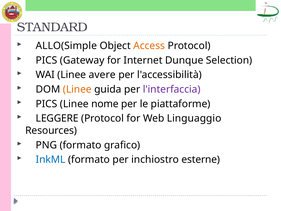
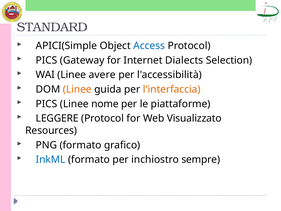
ALLO(Simple: ALLO(Simple -> APICI(Simple
Access colour: orange -> blue
Dunque: Dunque -> Dialects
l'interfaccia colour: purple -> orange
Linguaggio: Linguaggio -> Visualizzato
esterne: esterne -> sempre
